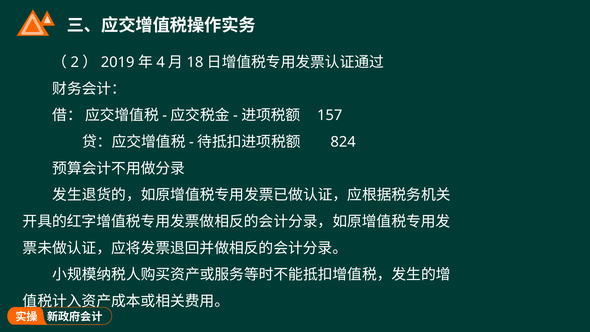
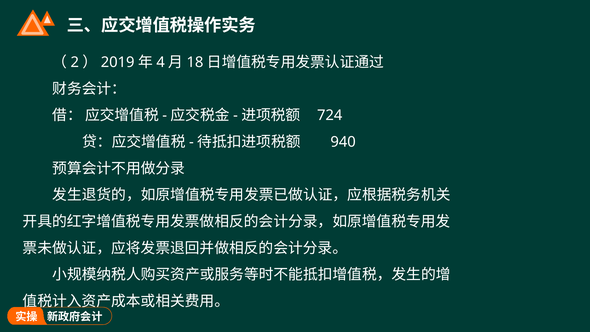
157: 157 -> 724
824: 824 -> 940
